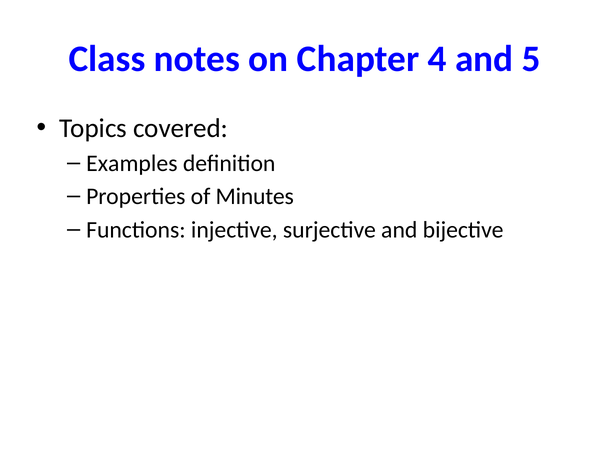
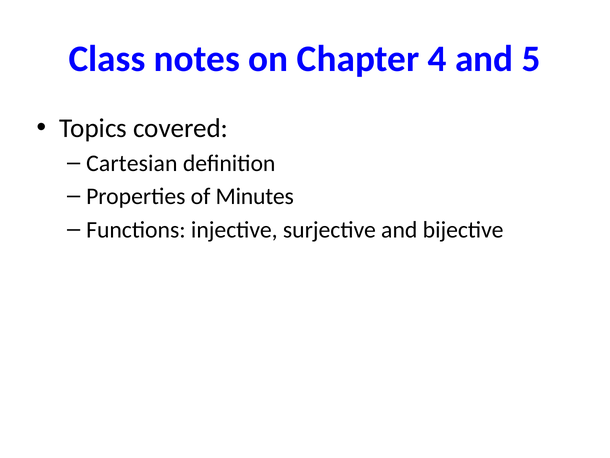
Examples: Examples -> Cartesian
